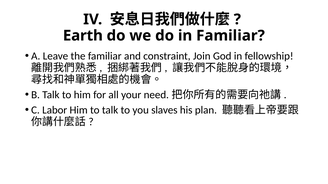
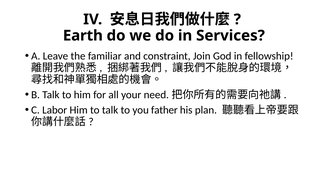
in Familiar: Familiar -> Services
slaves: slaves -> father
